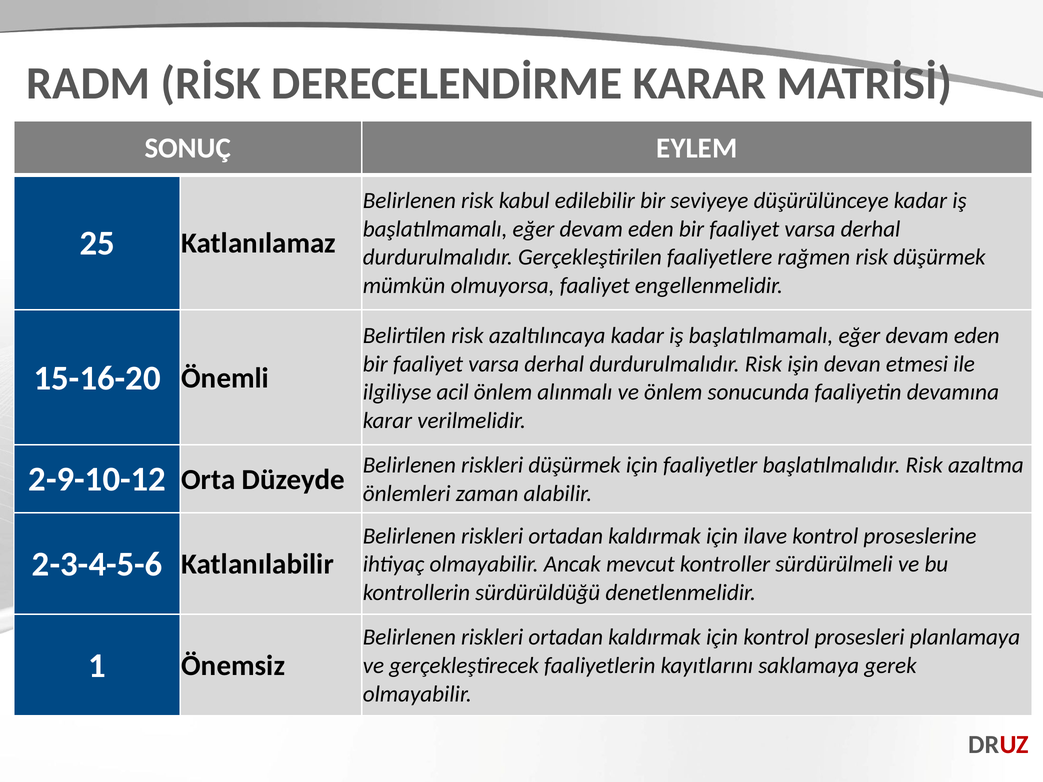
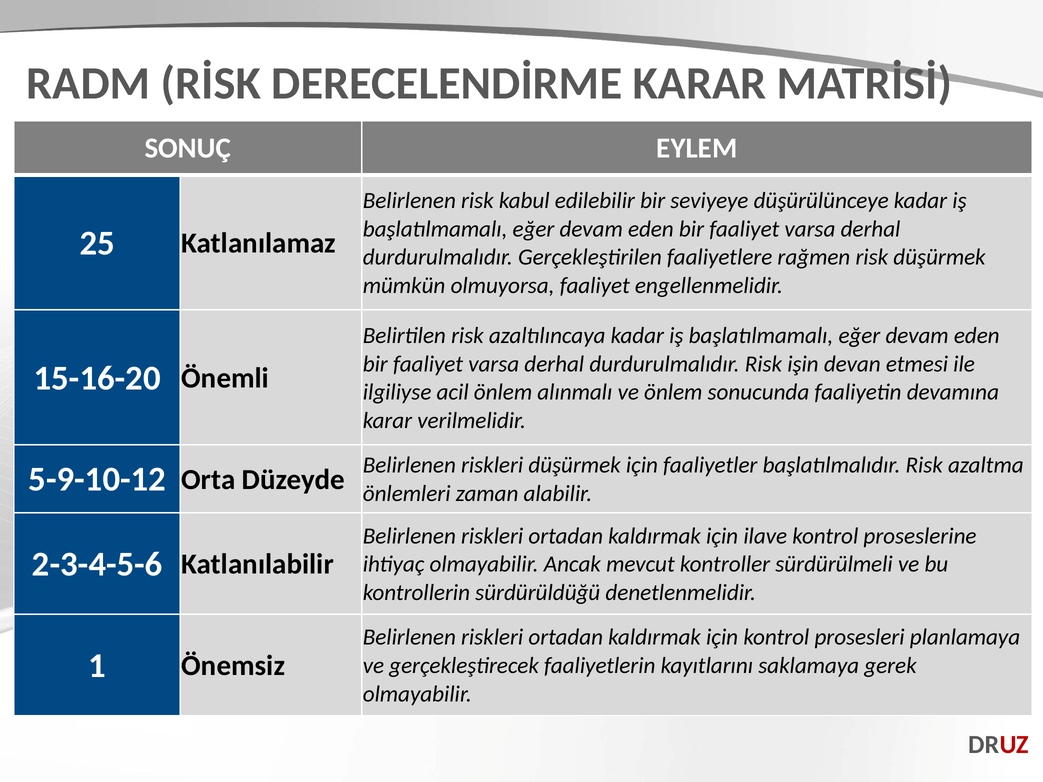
2-9-10-12: 2-9-10-12 -> 5-9-10-12
